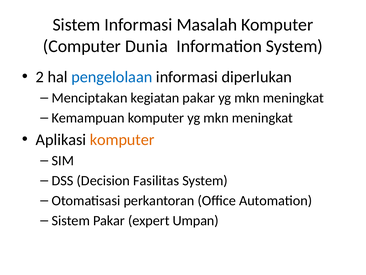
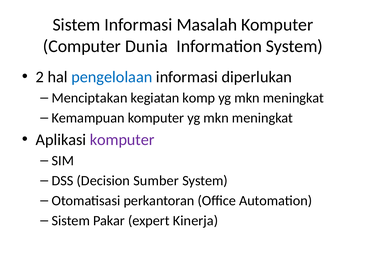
kegiatan pakar: pakar -> komp
komputer at (122, 139) colour: orange -> purple
Fasilitas: Fasilitas -> Sumber
Umpan: Umpan -> Kinerja
